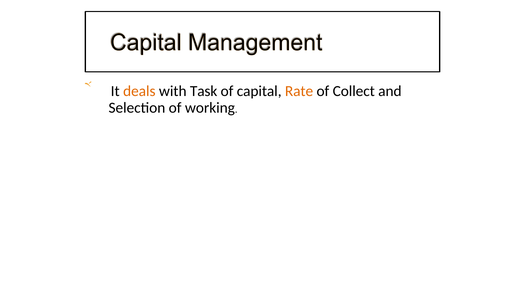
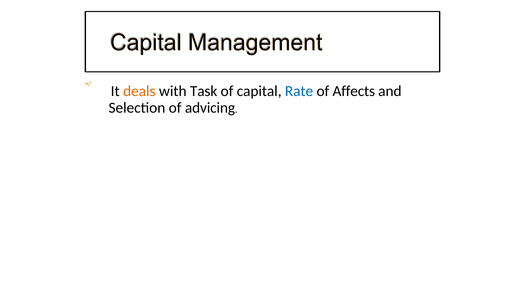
Rate colour: orange -> blue
Collect: Collect -> Affects
working: working -> advicing
